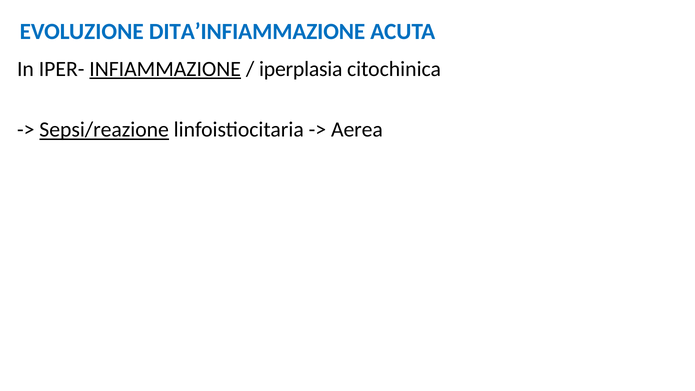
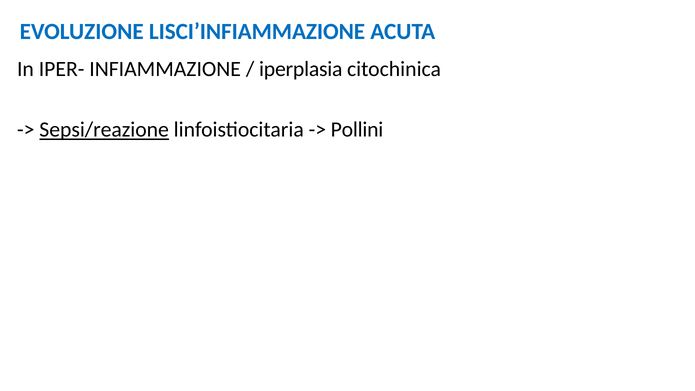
DITA’INFIAMMAZIONE: DITA’INFIAMMAZIONE -> LISCI’INFIAMMAZIONE
INFIAMMAZIONE underline: present -> none
Aerea: Aerea -> Pollini
